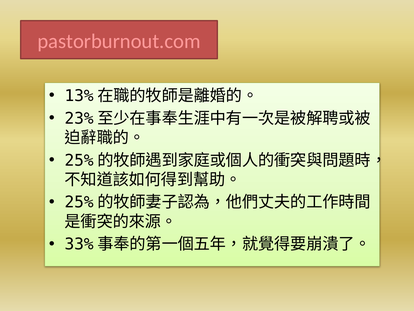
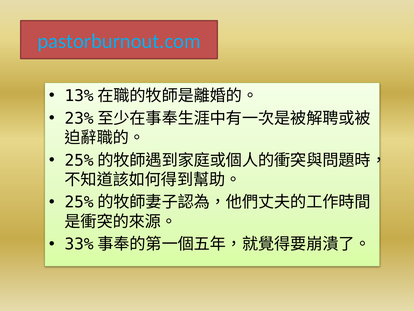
pastorburnout.com colour: pink -> light blue
